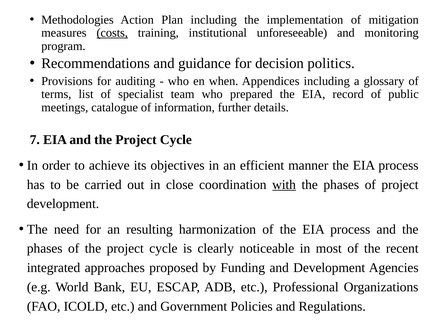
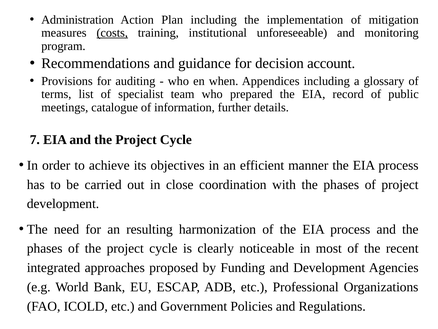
Methodologies: Methodologies -> Administration
politics: politics -> account
with underline: present -> none
